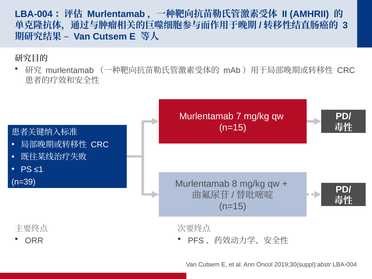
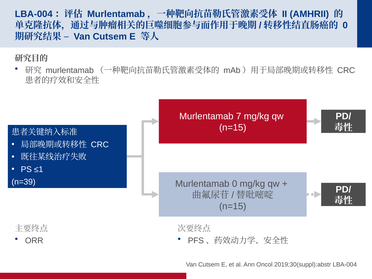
3 at (345, 25): 3 -> 0
Murlentamab 8: 8 -> 0
